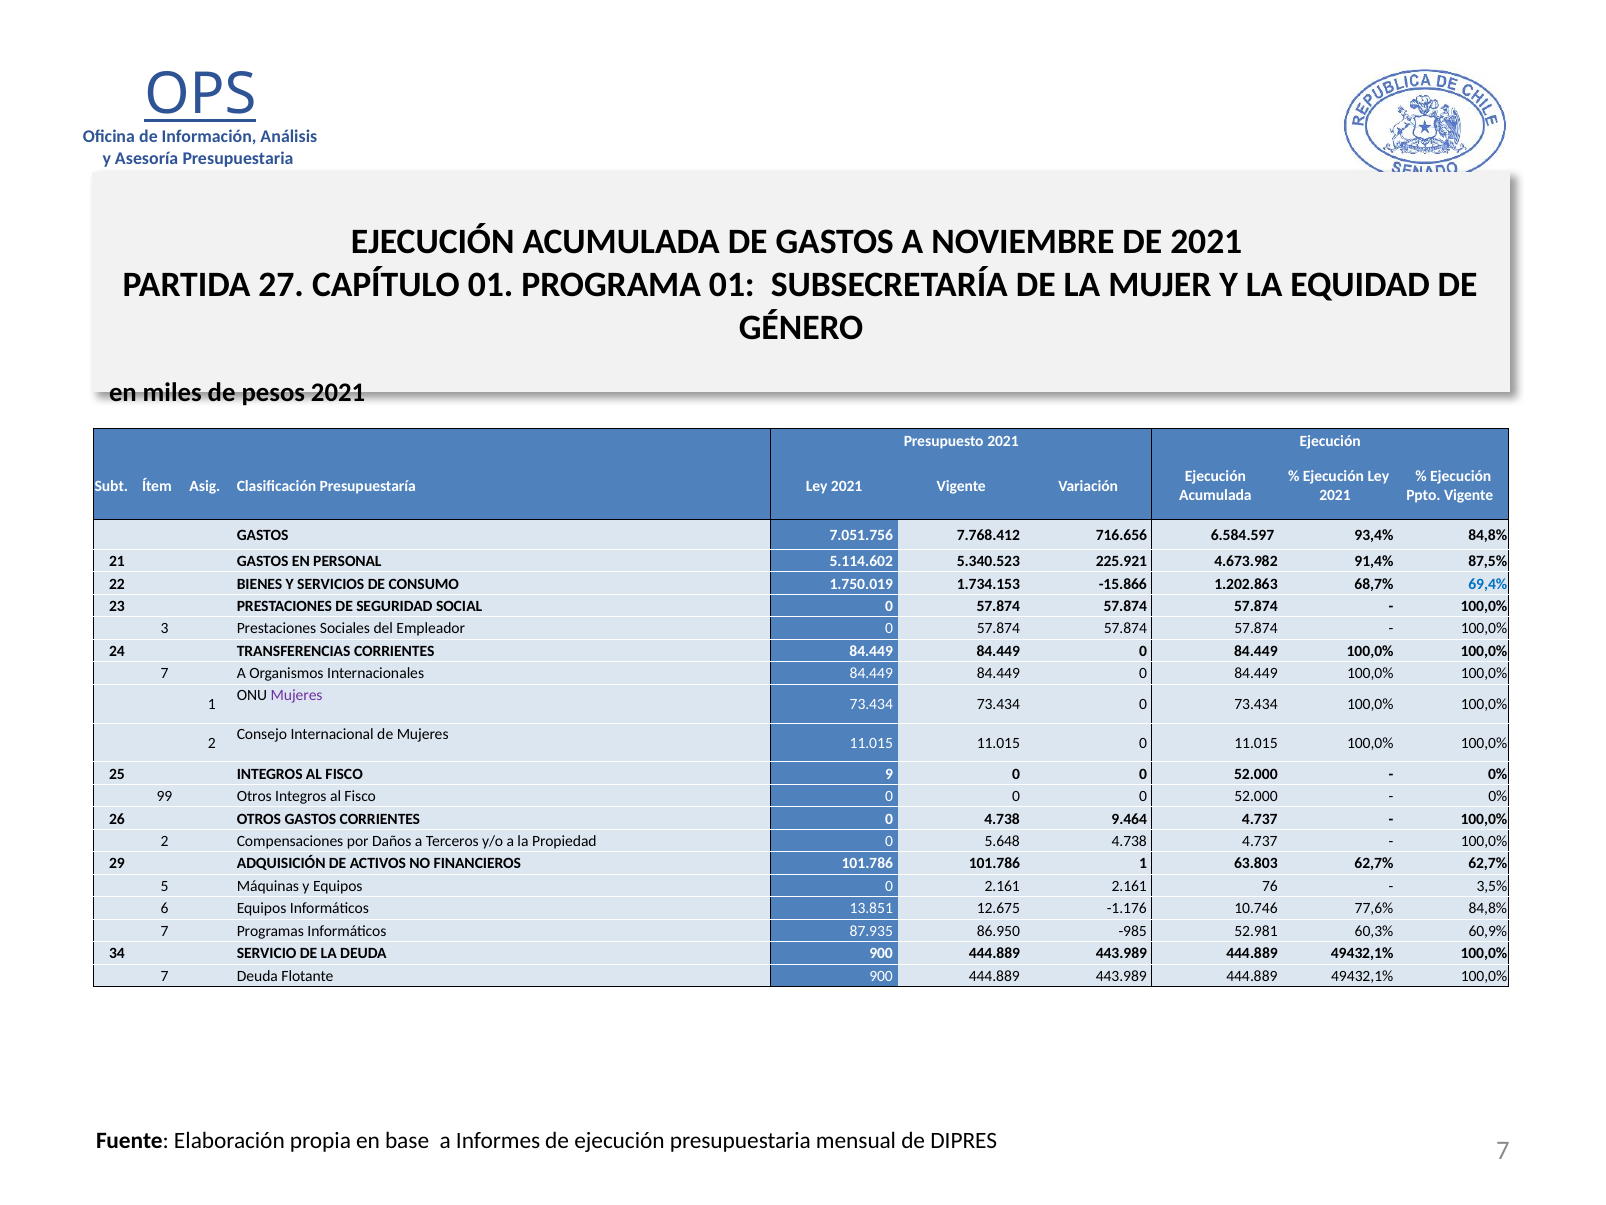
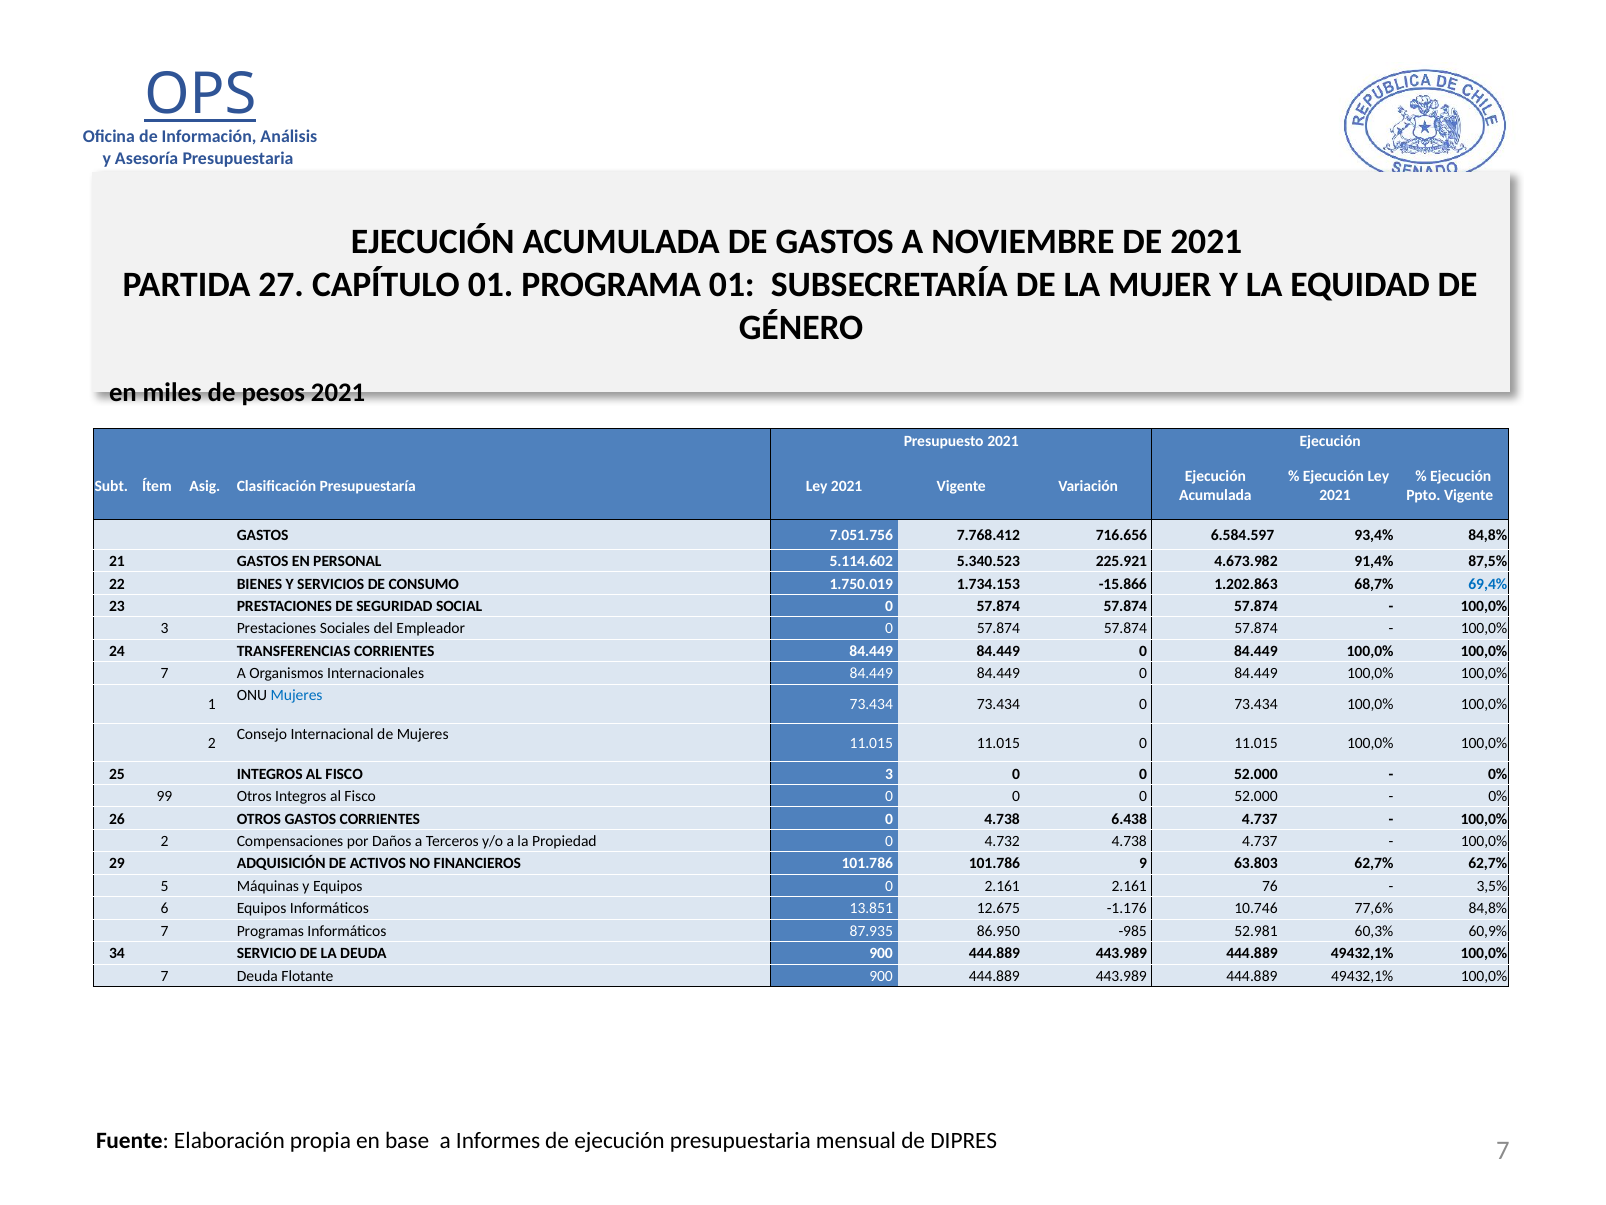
Mujeres at (297, 695) colour: purple -> blue
FISCO 9: 9 -> 3
9.464: 9.464 -> 6.438
5.648: 5.648 -> 4.732
101.786 1: 1 -> 9
